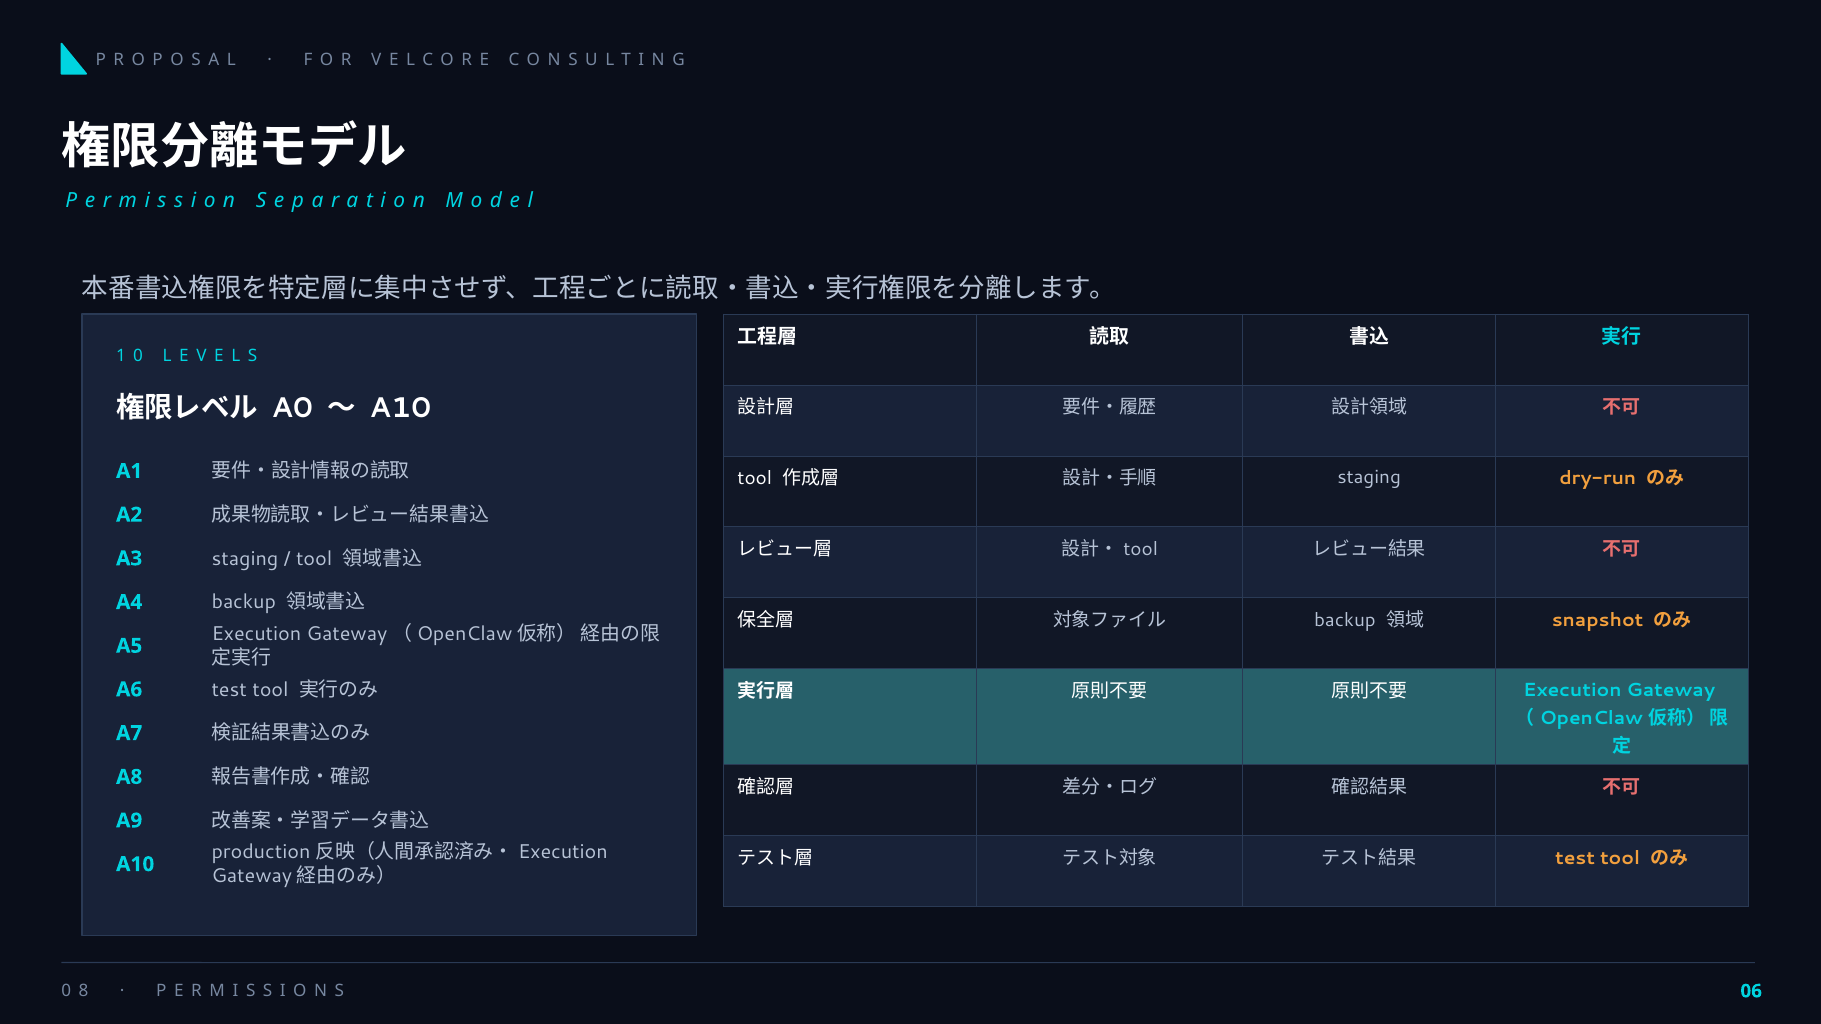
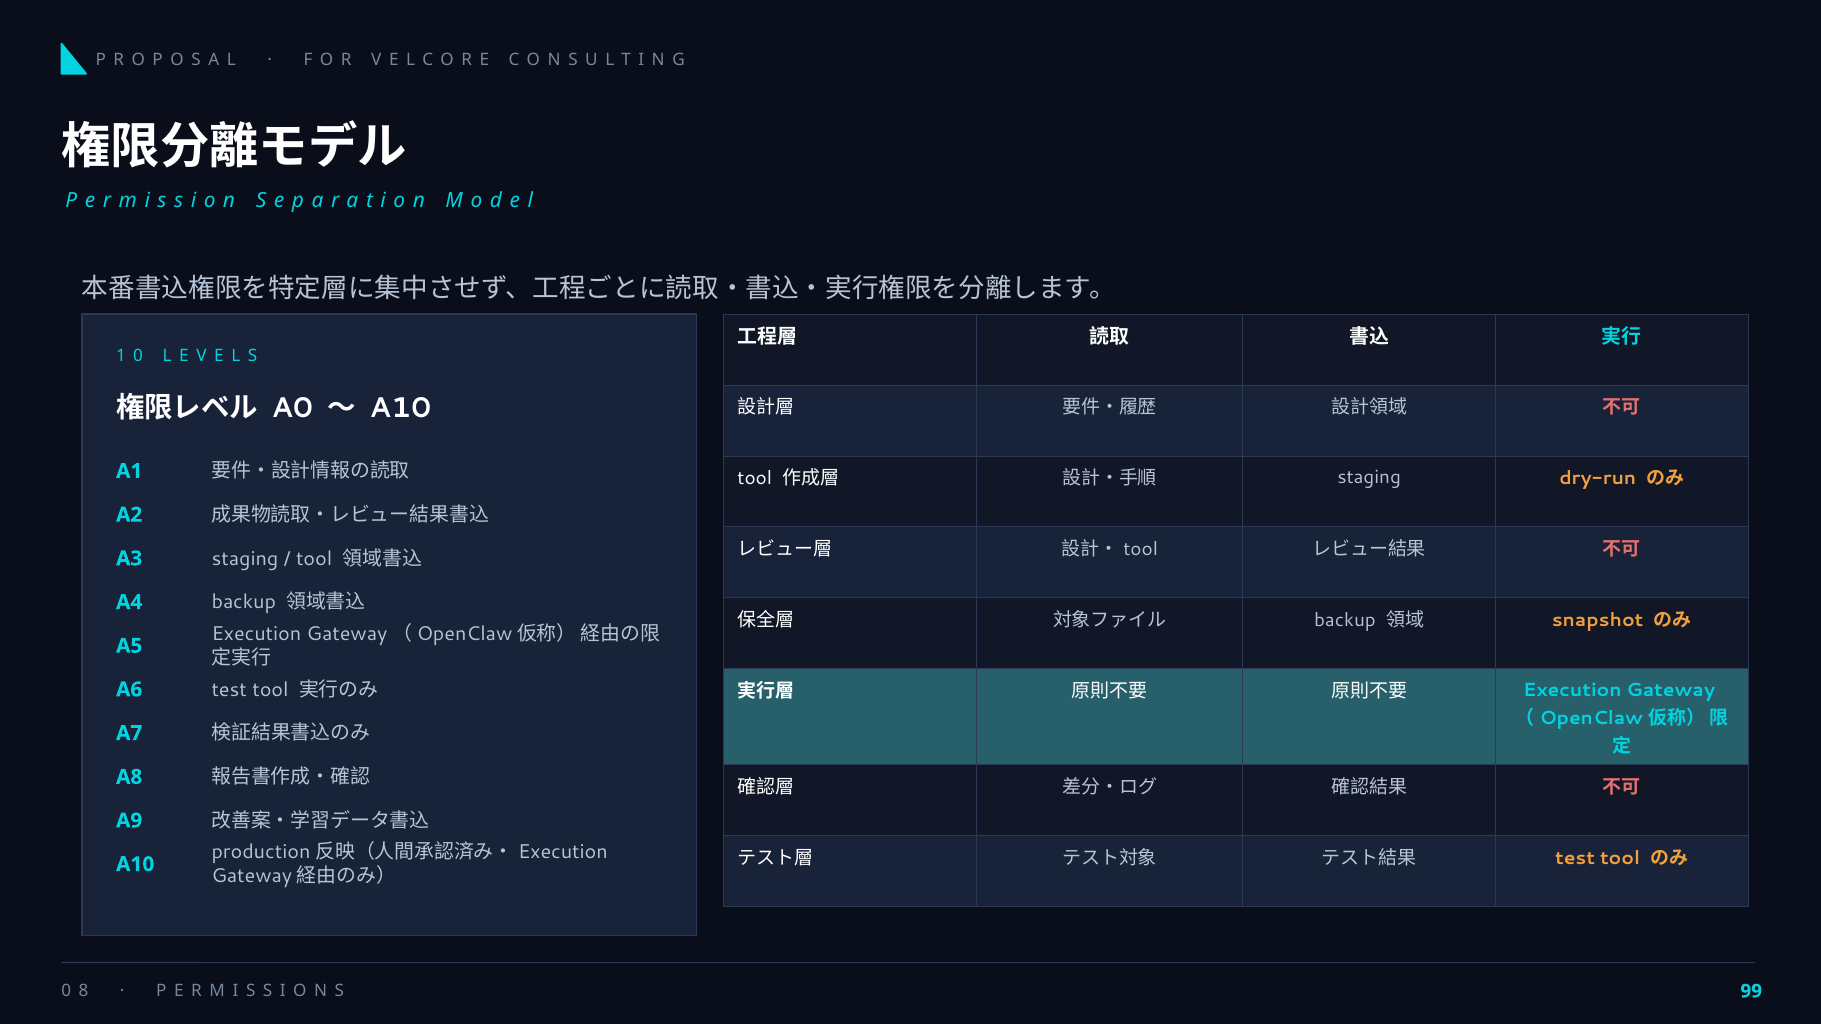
06: 06 -> 99
